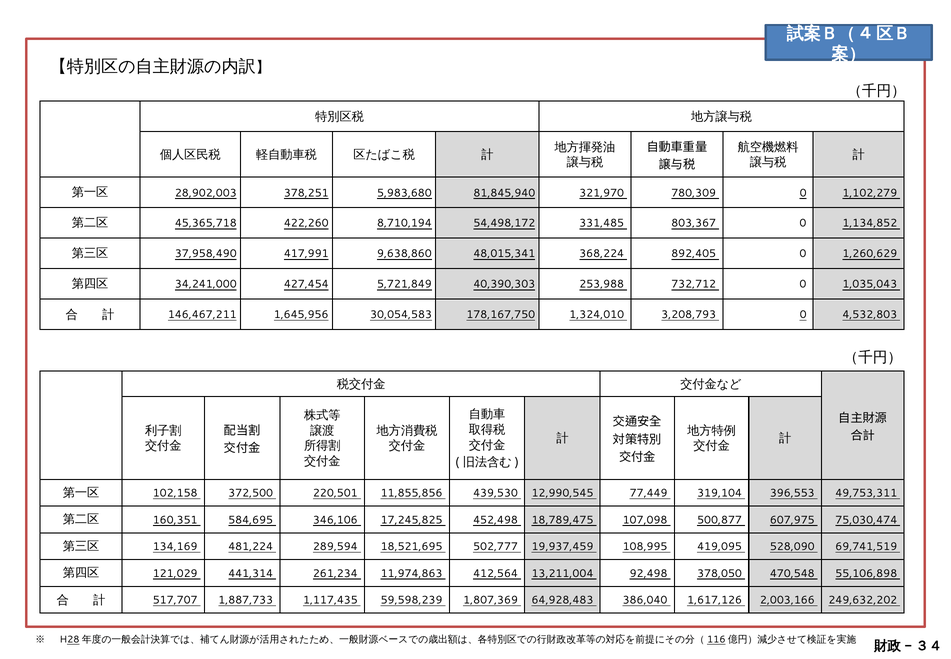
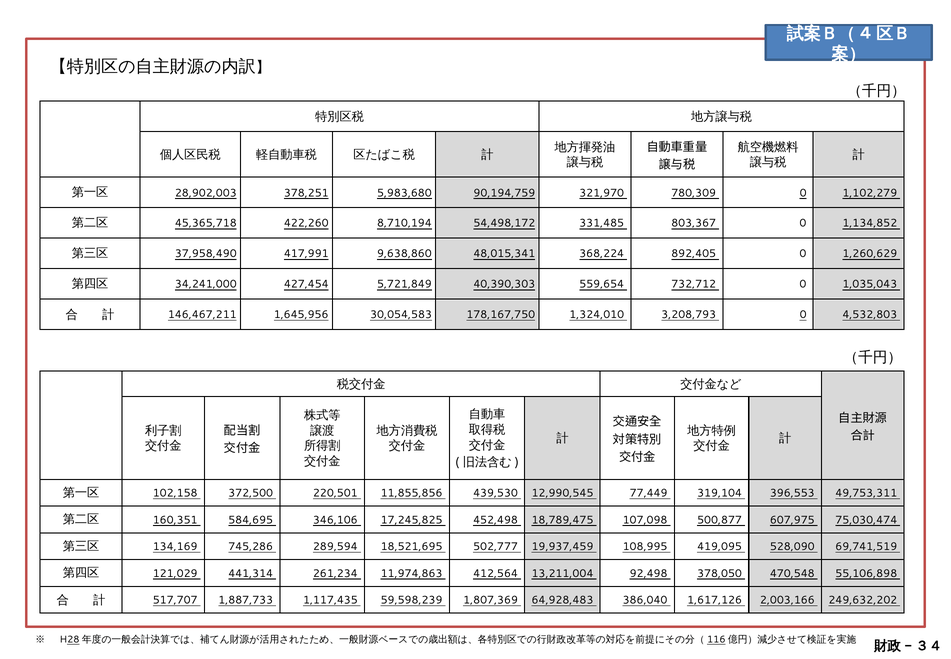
81,845,940: 81,845,940 -> 90,194,759
253,988: 253,988 -> 559,654
481,224: 481,224 -> 745,286
